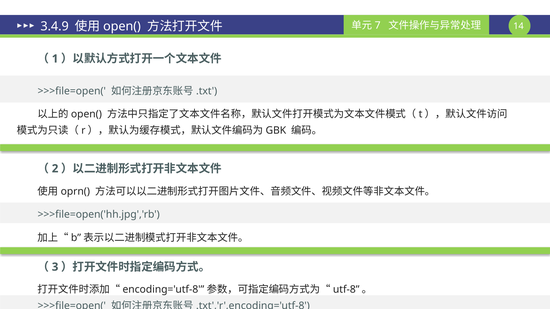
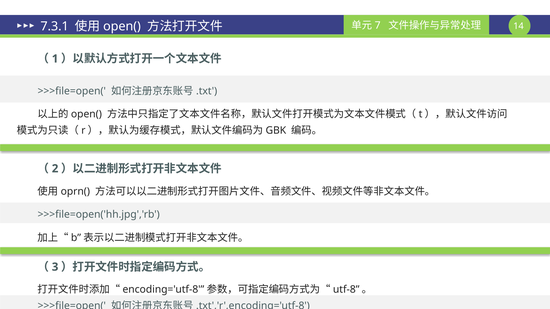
3.4.9: 3.4.9 -> 7.3.1
